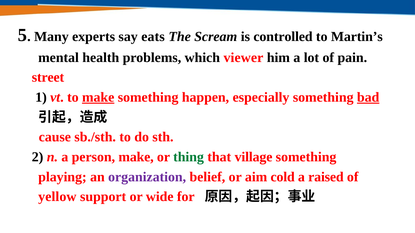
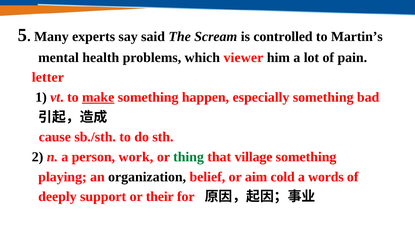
eats: eats -> said
street: street -> letter
bad underline: present -> none
person make: make -> work
organization colour: purple -> black
raised: raised -> words
yellow: yellow -> deeply
wide: wide -> their
